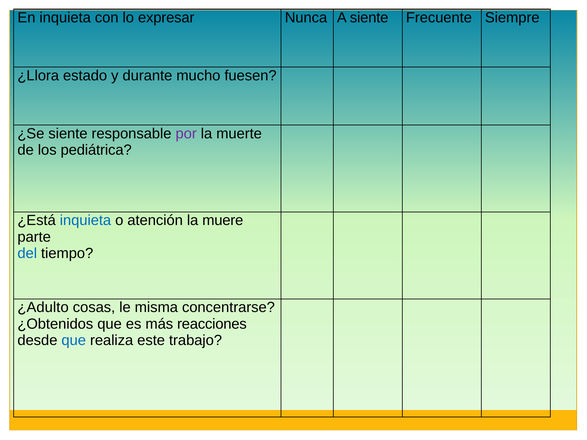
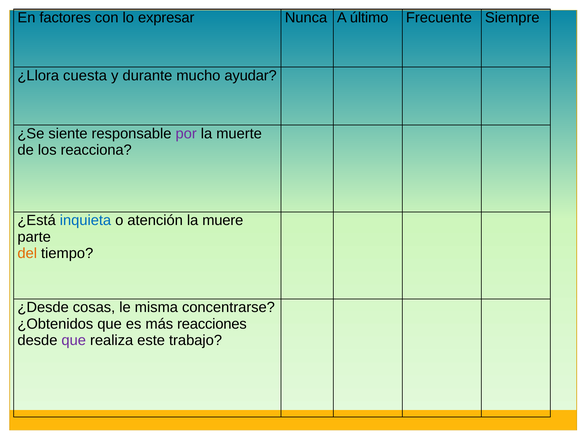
En inquieta: inquieta -> factores
A siente: siente -> último
estado: estado -> cuesta
fuesen: fuesen -> ayudar
pediátrica: pediátrica -> reacciona
del colour: blue -> orange
¿Adulto: ¿Adulto -> ¿Desde
que at (74, 340) colour: blue -> purple
